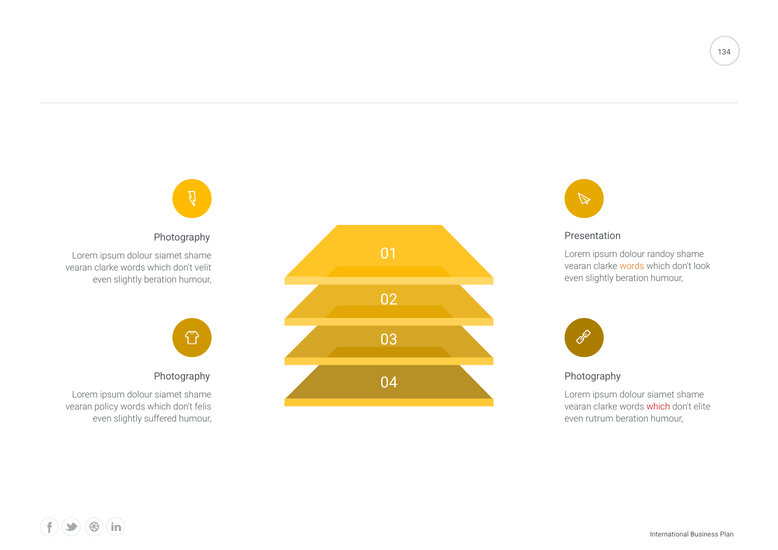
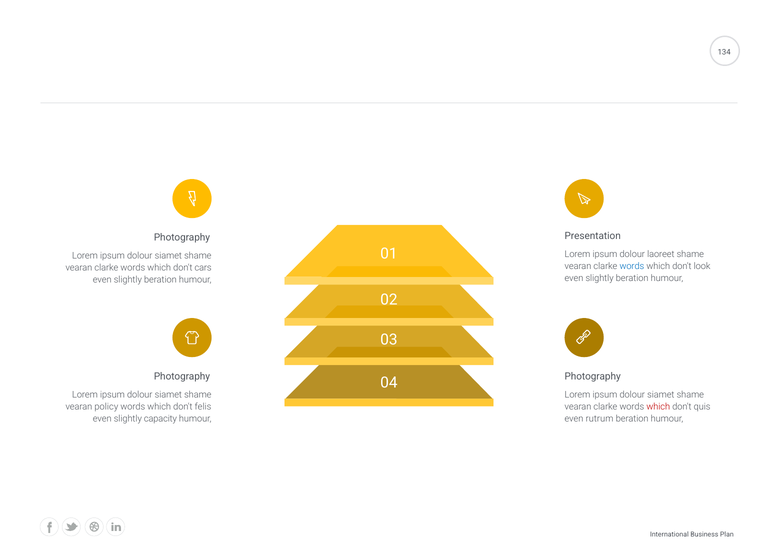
randoy: randoy -> laoreet
words at (632, 266) colour: orange -> blue
velit: velit -> cars
elite: elite -> quis
suffered: suffered -> capacity
